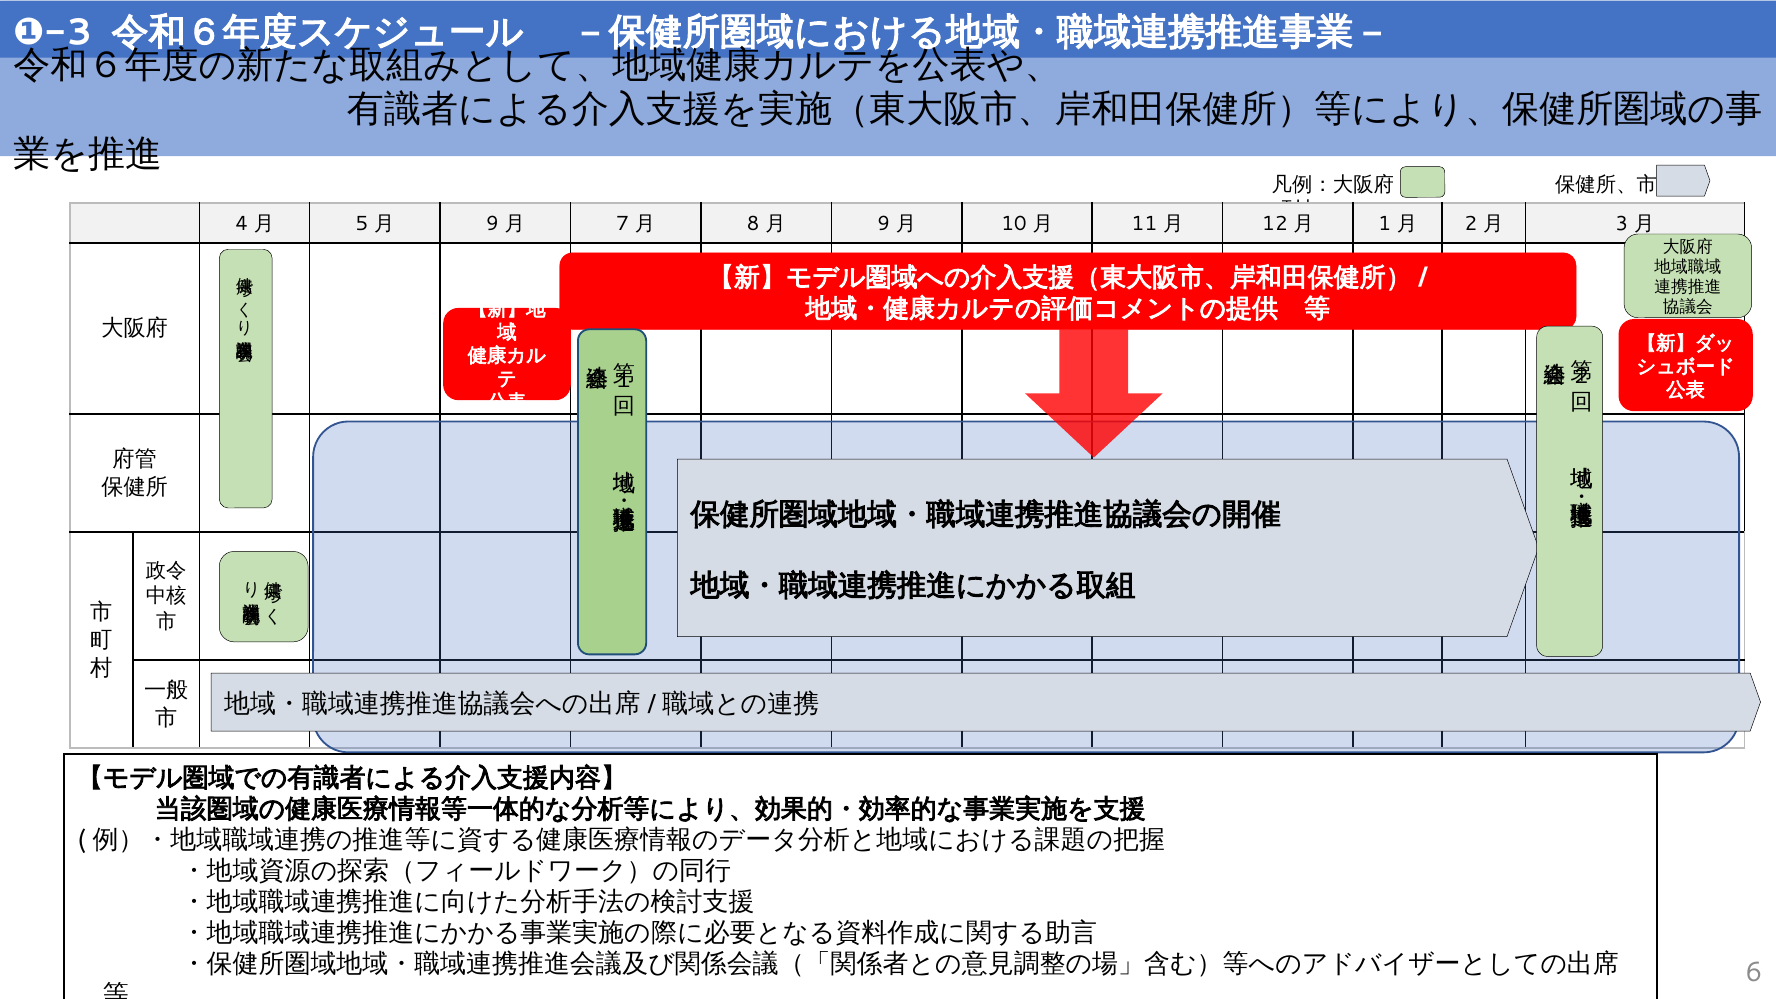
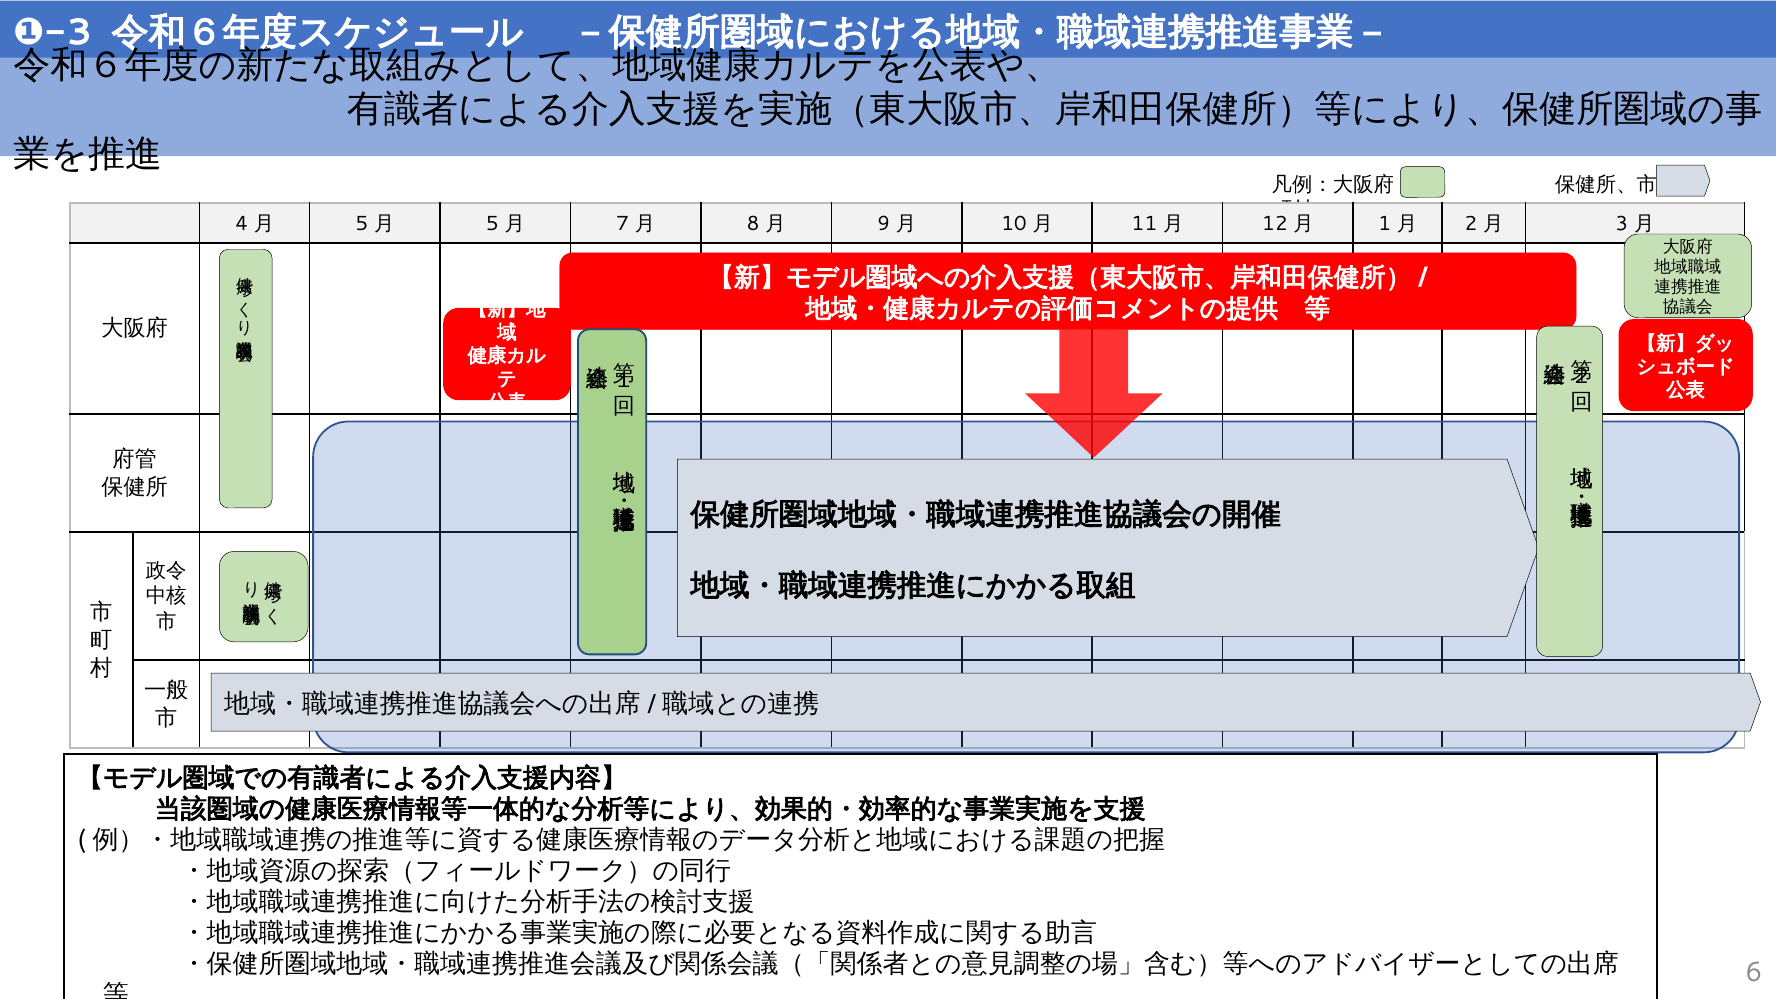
9 at (492, 223): 9 -> 5
